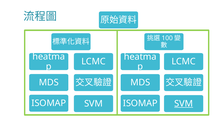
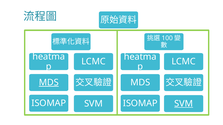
MDS at (49, 83) underline: none -> present
